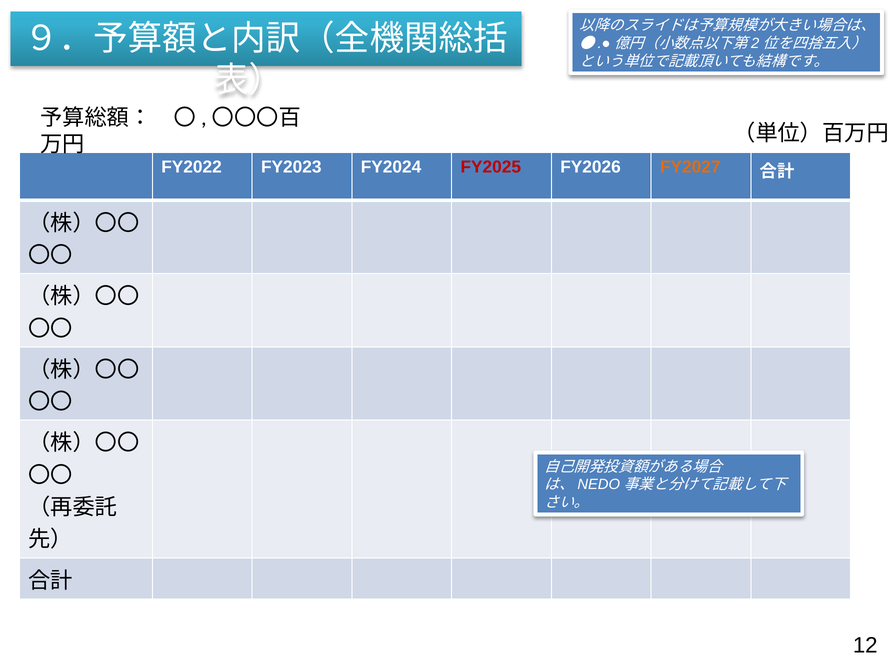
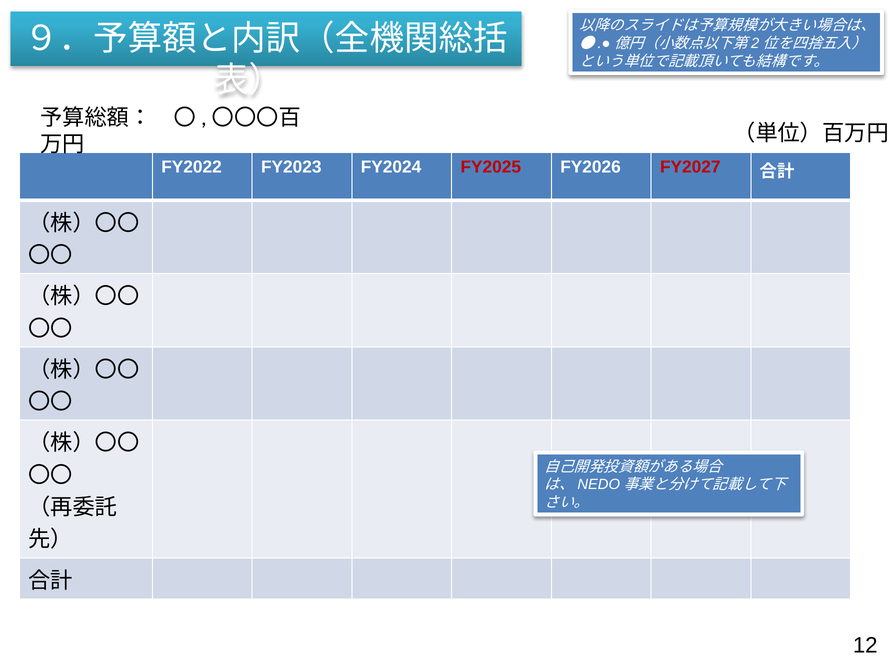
FY2027 colour: orange -> red
